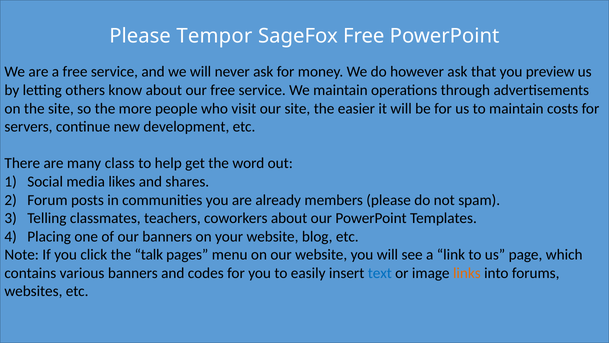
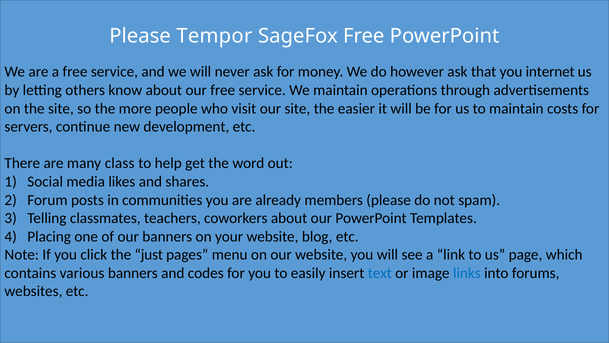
preview: preview -> internet
talk: talk -> just
links colour: orange -> blue
